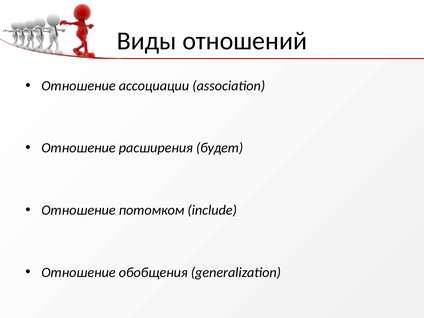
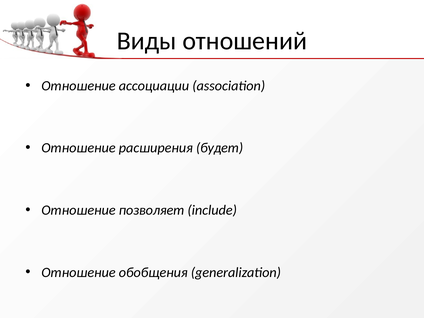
потомком: потомком -> позволяет
